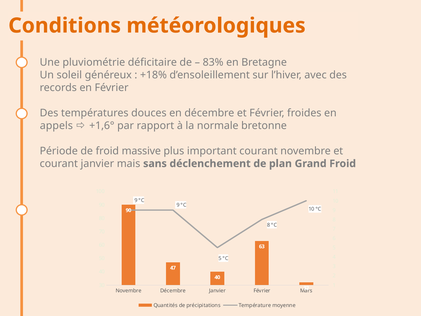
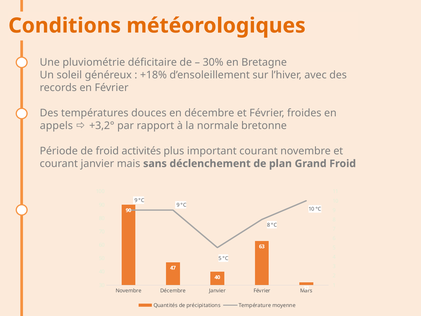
83%: 83% -> 30%
+1,6°: +1,6° -> +3,2°
massive: massive -> activités
